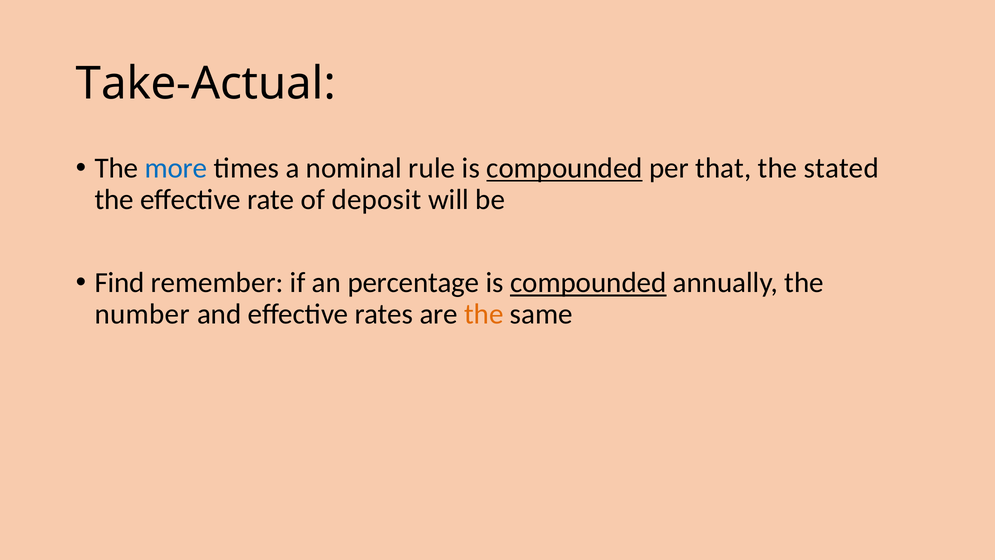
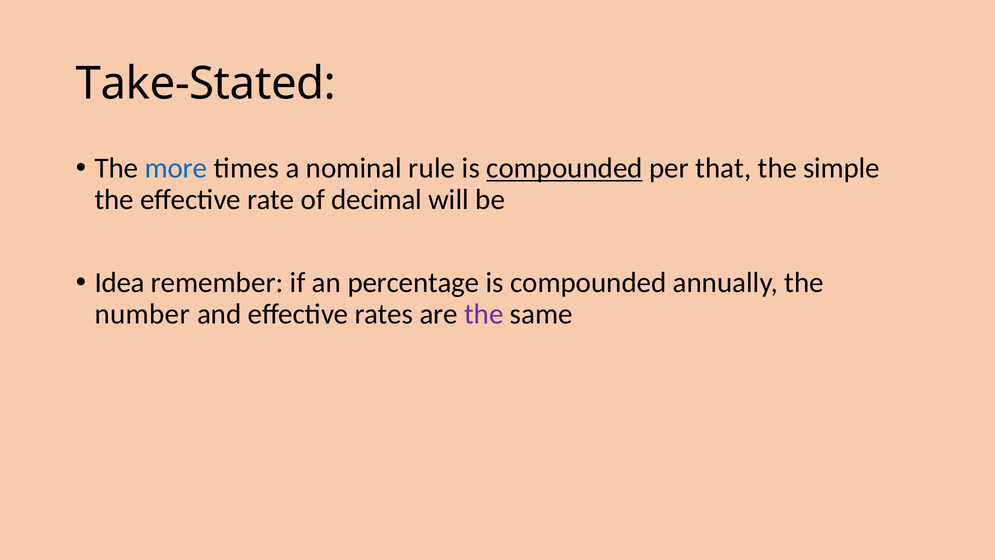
Take-Actual: Take-Actual -> Take-Stated
stated: stated -> simple
deposit: deposit -> decimal
Find: Find -> Idea
compounded at (588, 283) underline: present -> none
the at (484, 314) colour: orange -> purple
